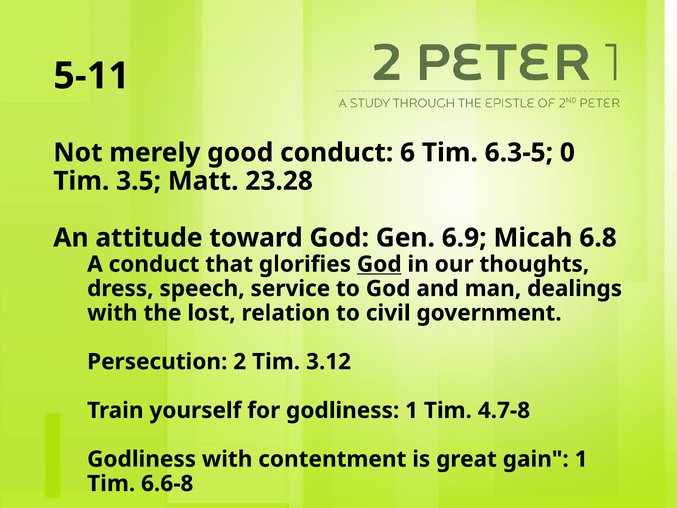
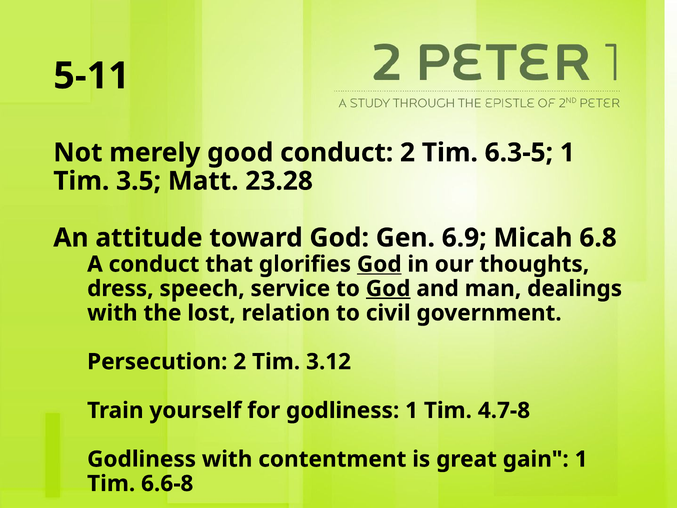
conduct 6: 6 -> 2
6.3-5 0: 0 -> 1
God at (388, 288) underline: none -> present
